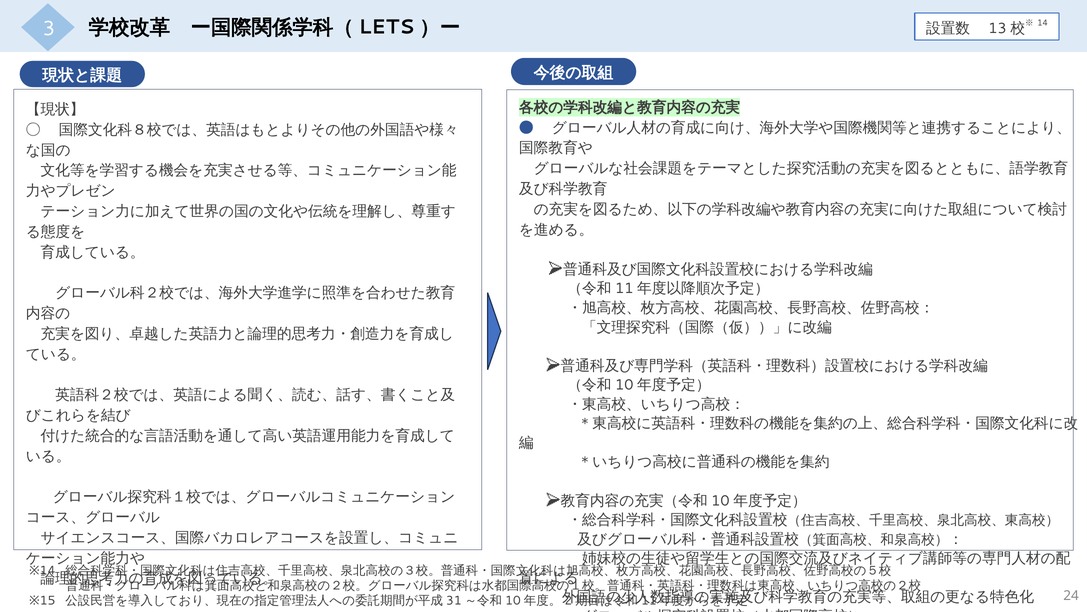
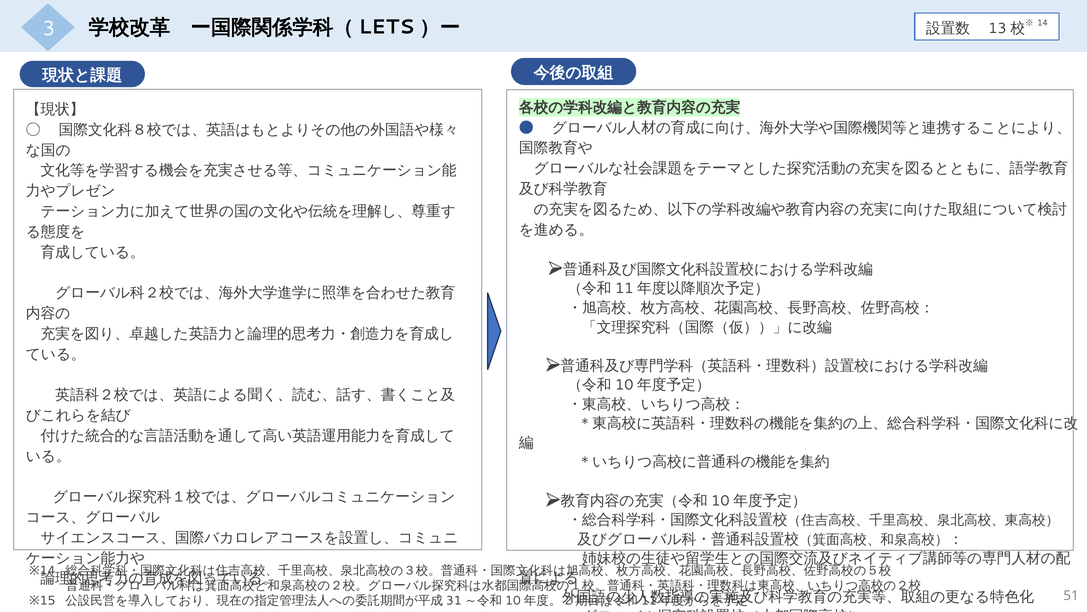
24: 24 -> 51
